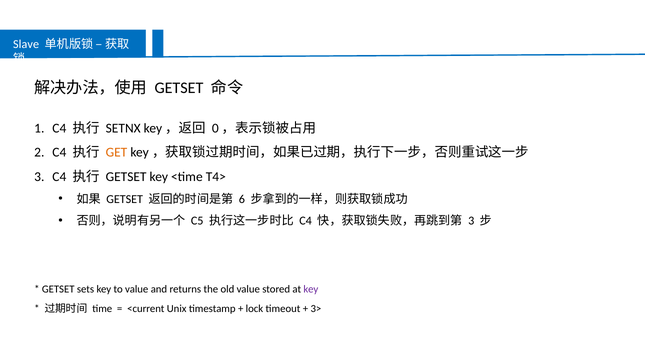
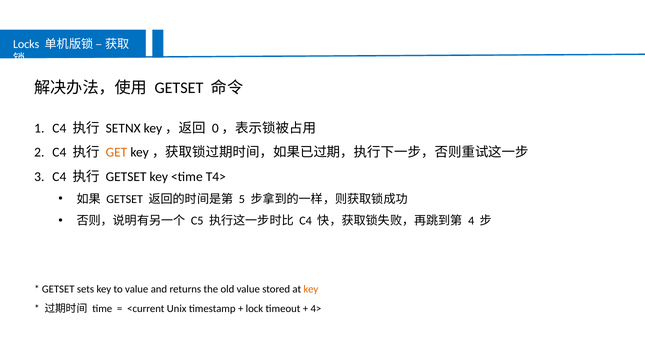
Slave: Slave -> Locks
6: 6 -> 5
3 at (471, 221): 3 -> 4
key at (311, 289) colour: purple -> orange
3>: 3> -> 4>
